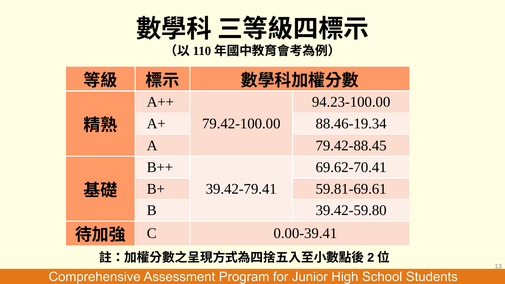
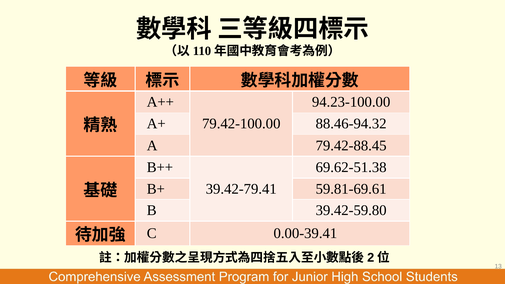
88.46-19.34: 88.46-19.34 -> 88.46-94.32
69.62-70.41: 69.62-70.41 -> 69.62-51.38
